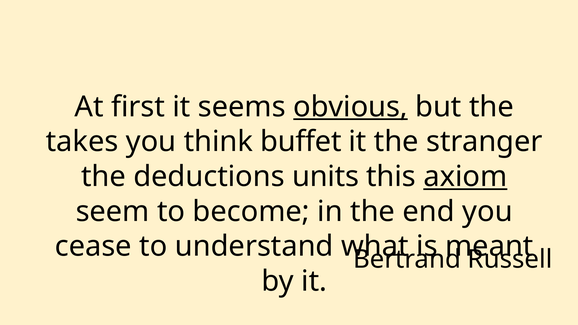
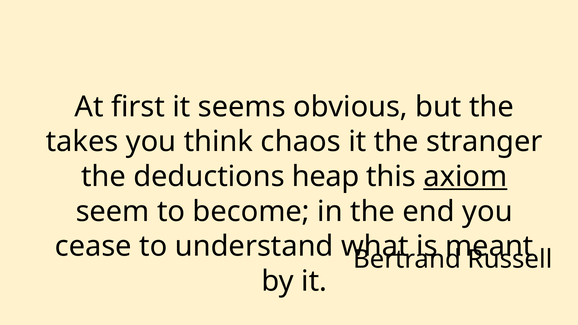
obvious underline: present -> none
buffet: buffet -> chaos
units: units -> heap
